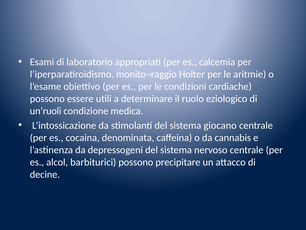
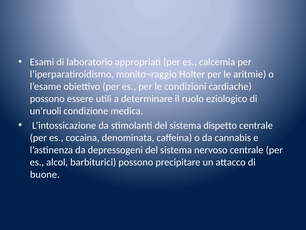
giocano: giocano -> dispetto
decine: decine -> buone
